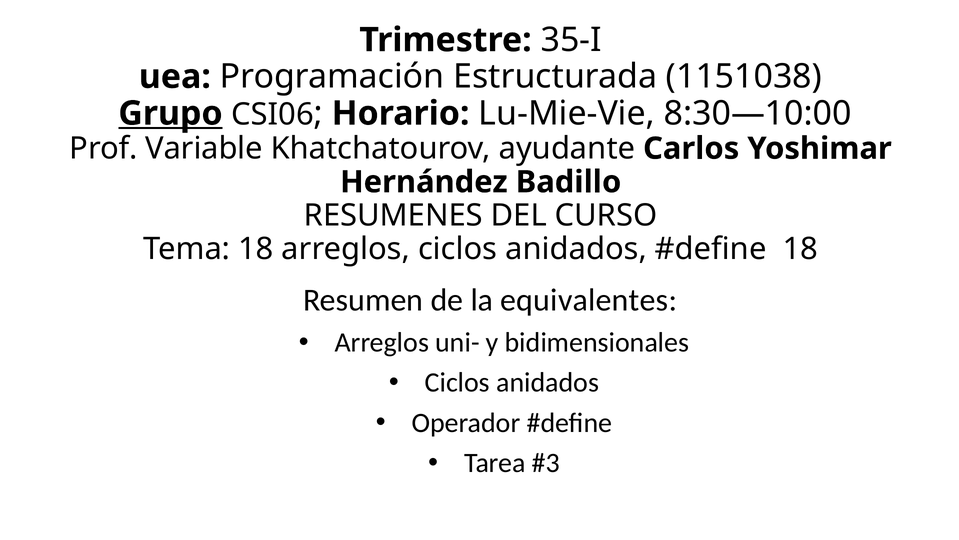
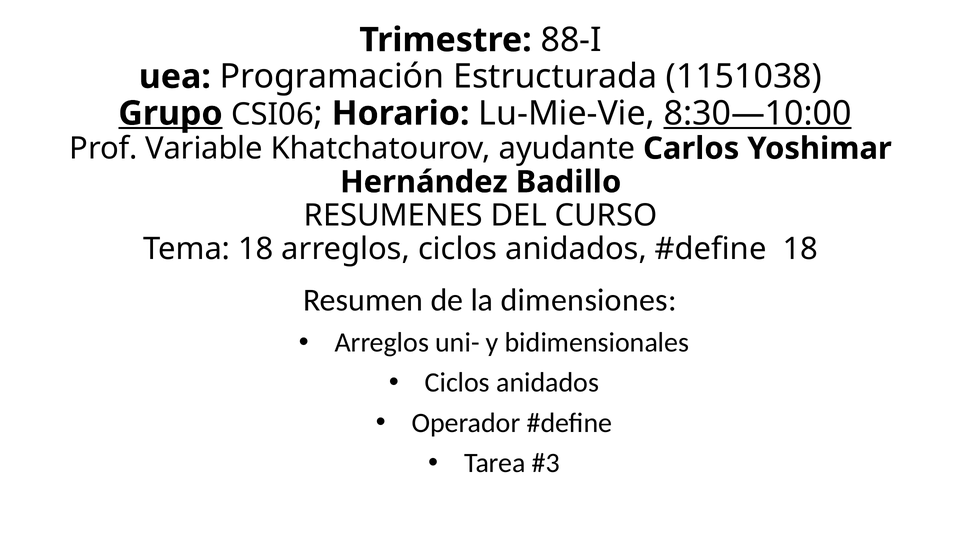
35-I: 35-I -> 88-I
8:30—10:00 underline: none -> present
equivalentes: equivalentes -> dimensiones
